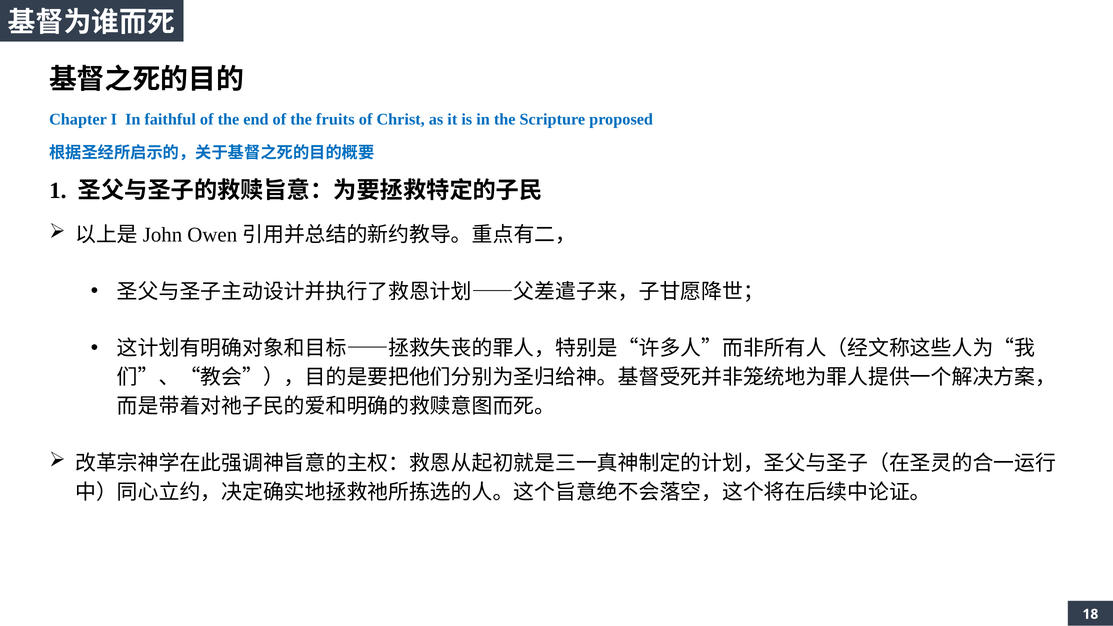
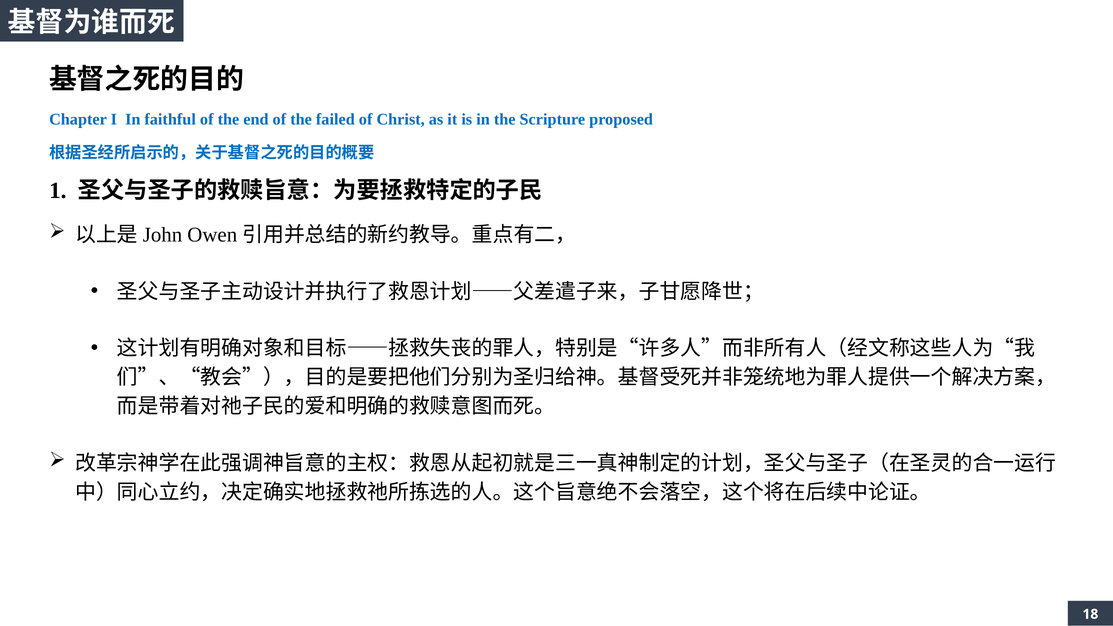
fruits: fruits -> failed
